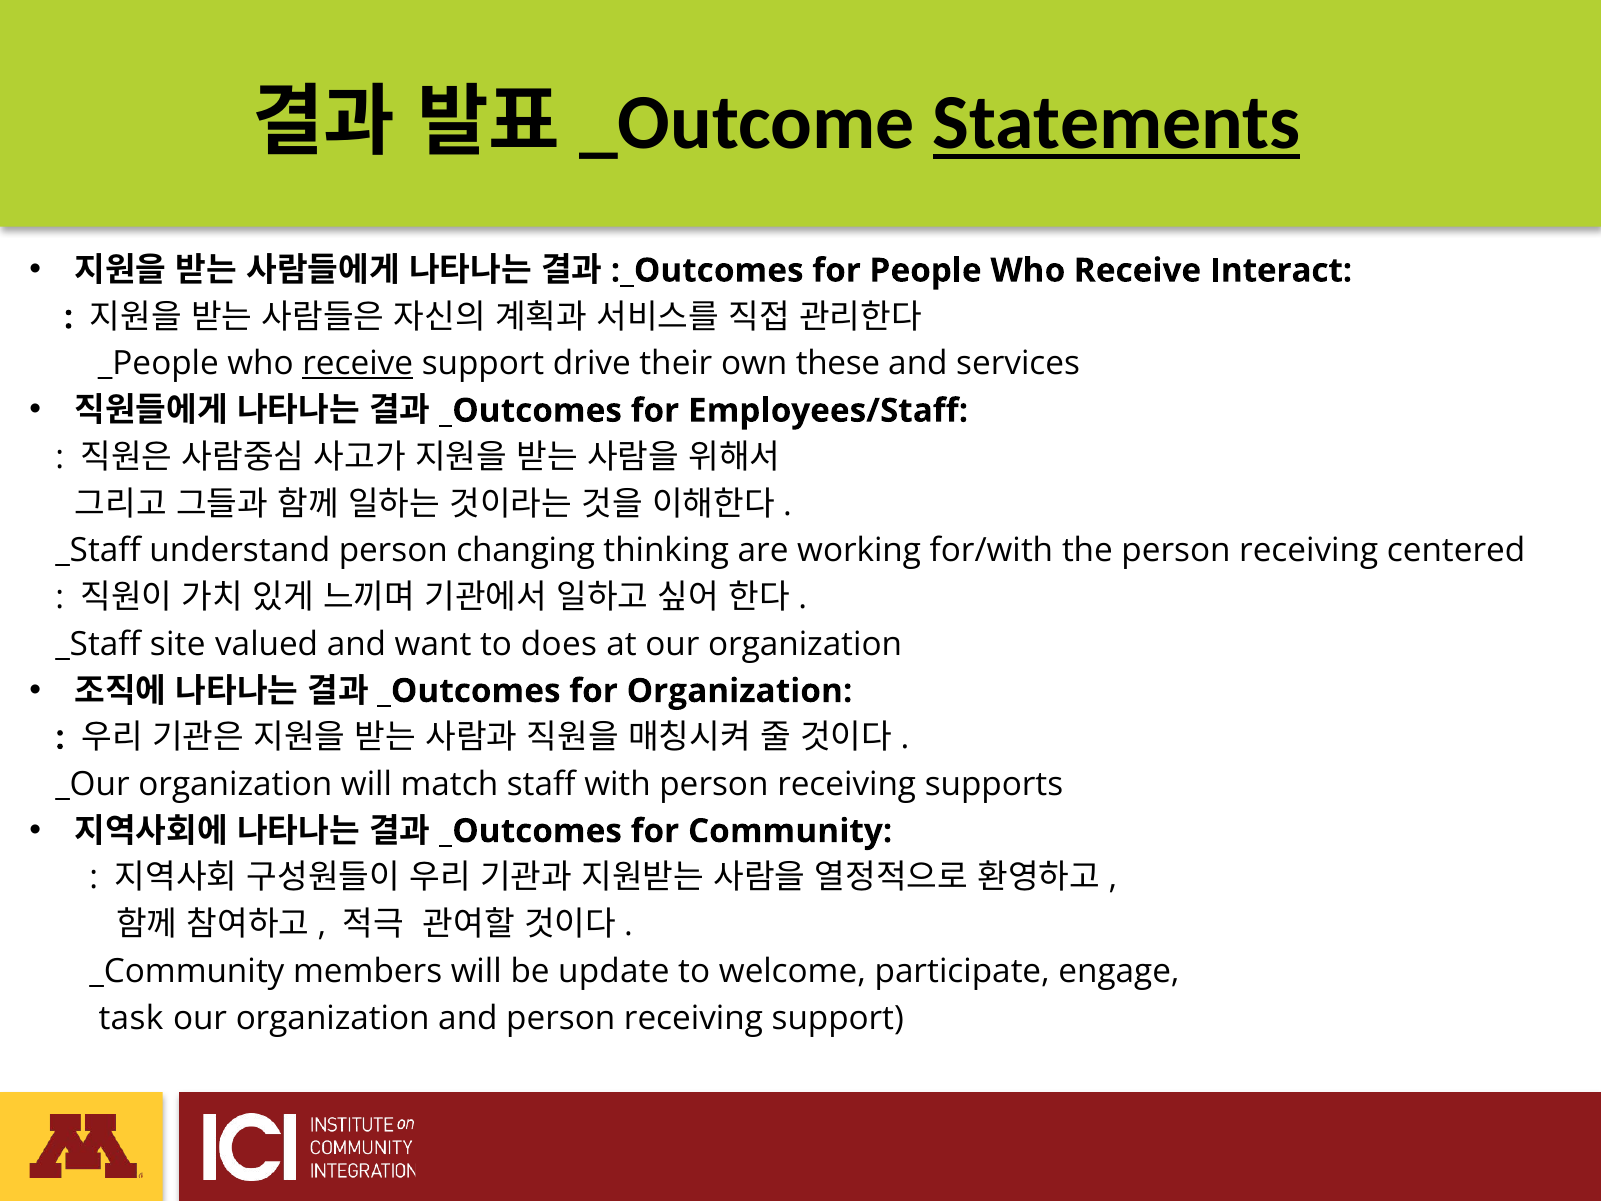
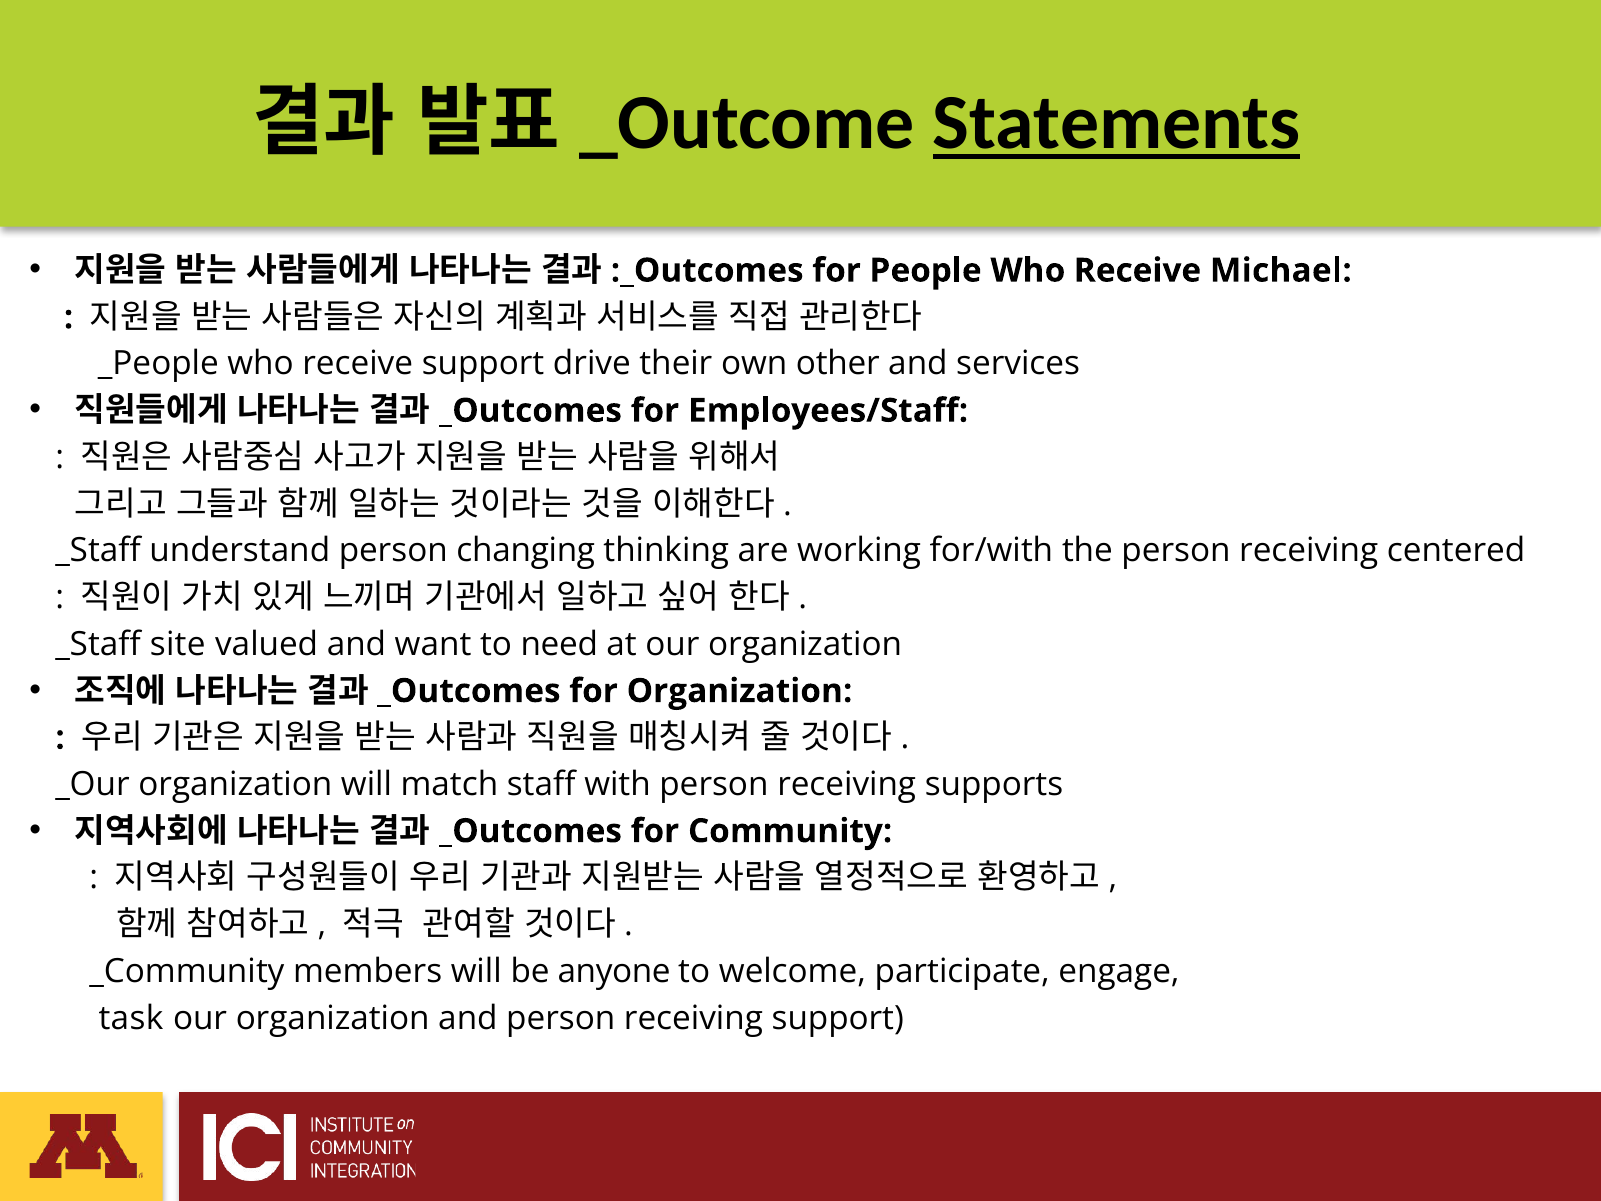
Interact: Interact -> Michael
receive at (358, 364) underline: present -> none
these: these -> other
does: does -> need
update: update -> anyone
